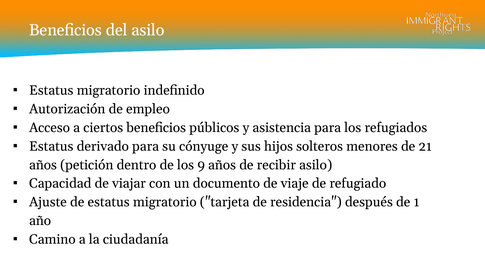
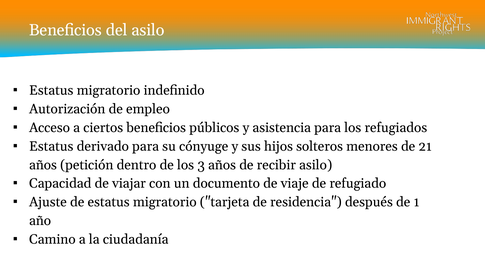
9: 9 -> 3
